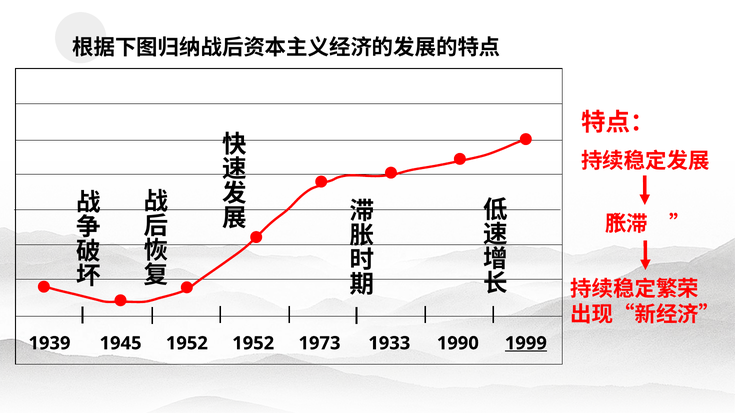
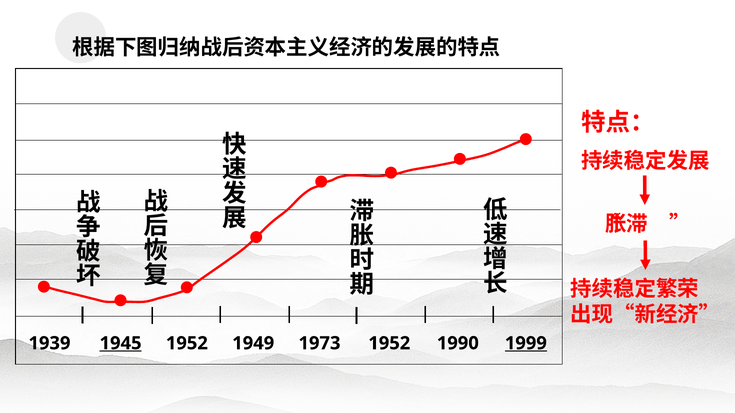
1945 underline: none -> present
1952 1952: 1952 -> 1949
1973 1933: 1933 -> 1952
